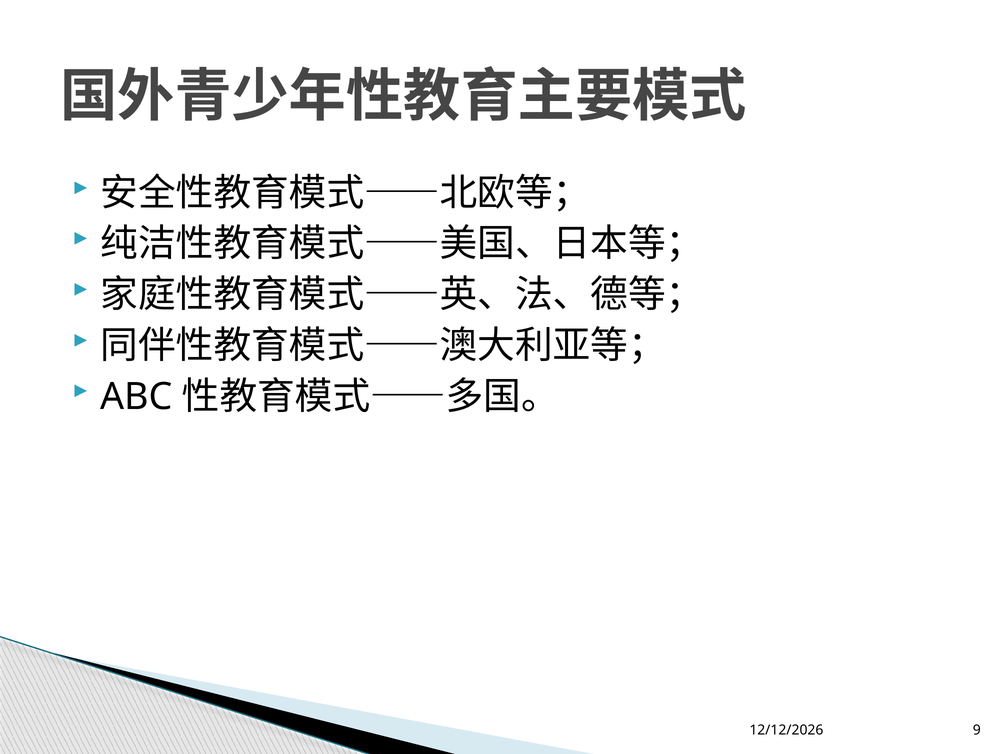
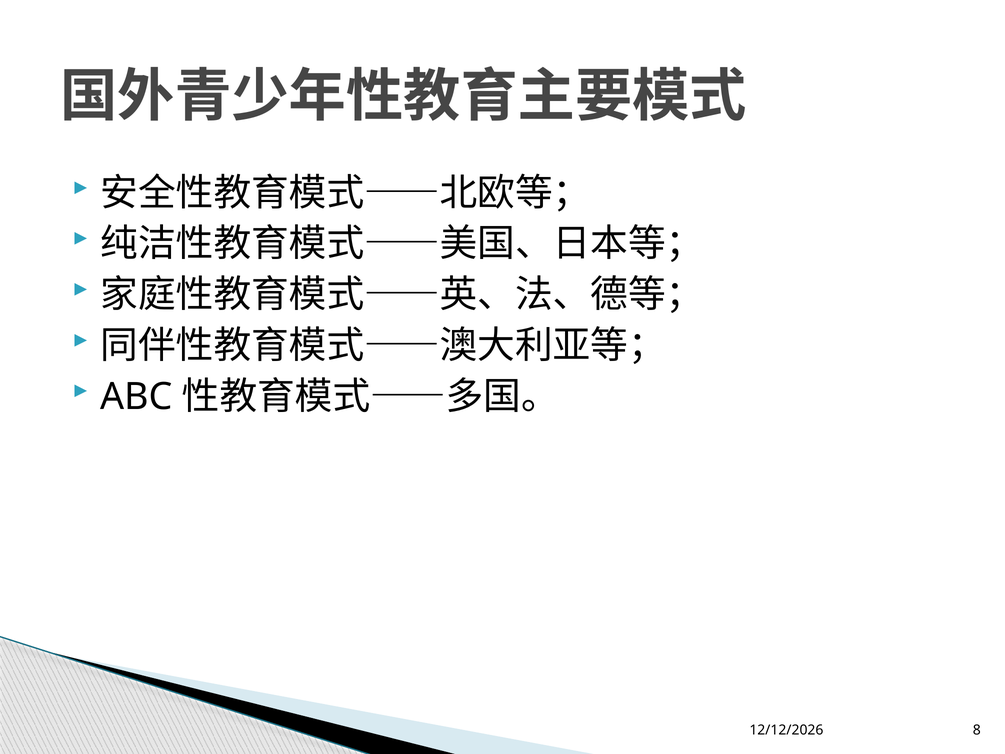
9: 9 -> 8
